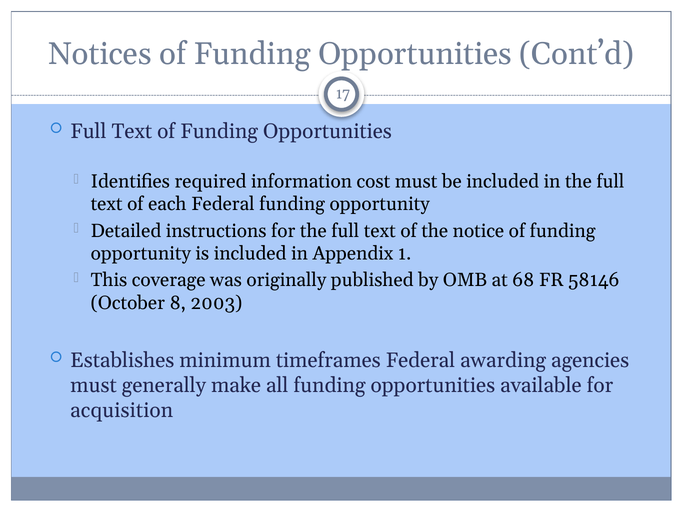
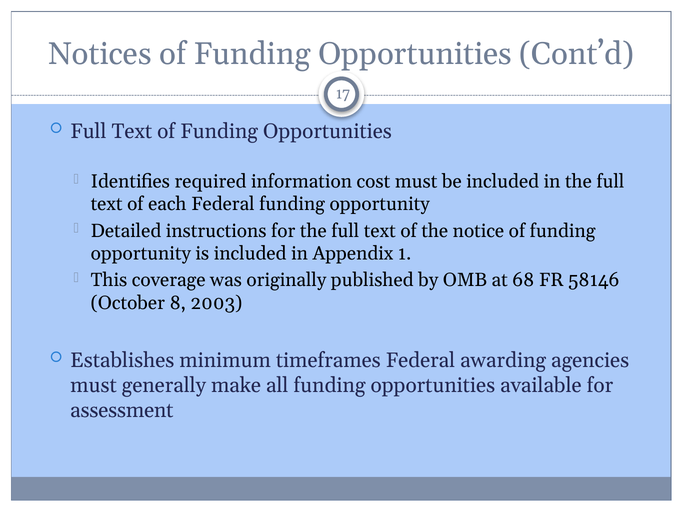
acquisition: acquisition -> assessment
